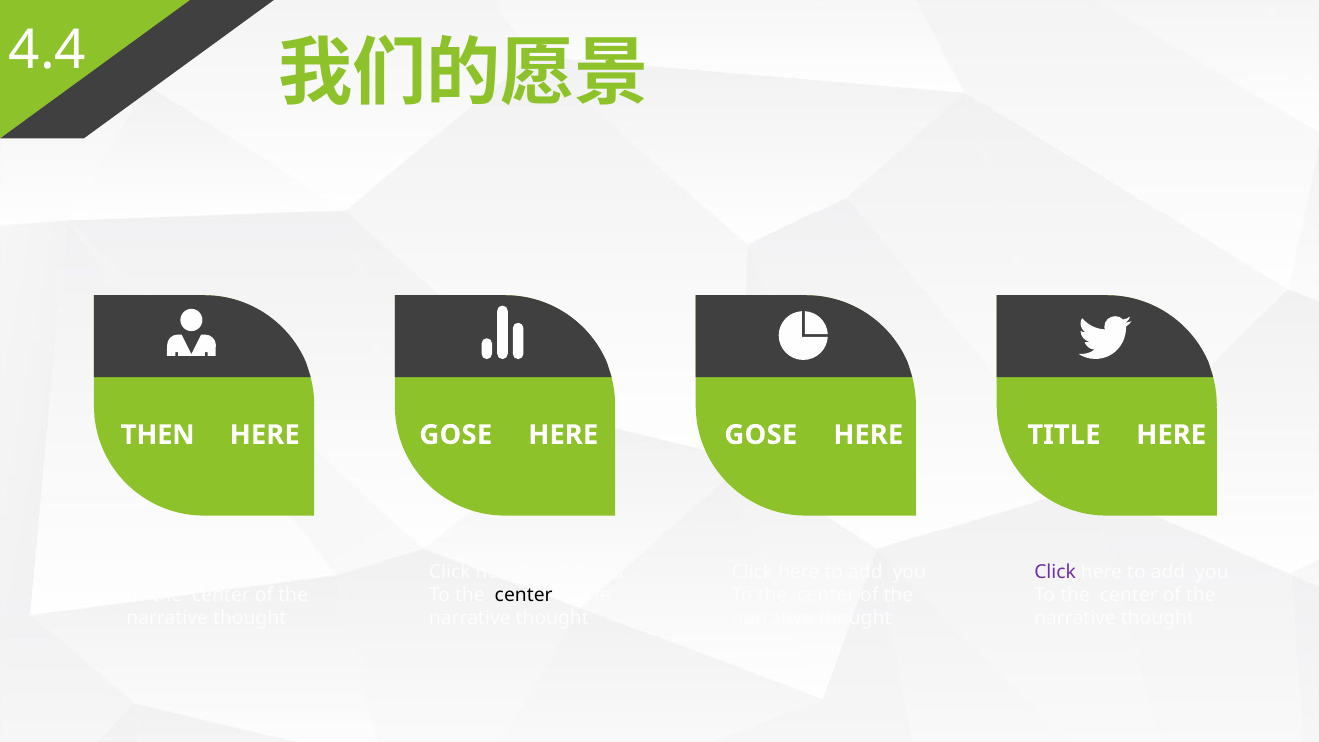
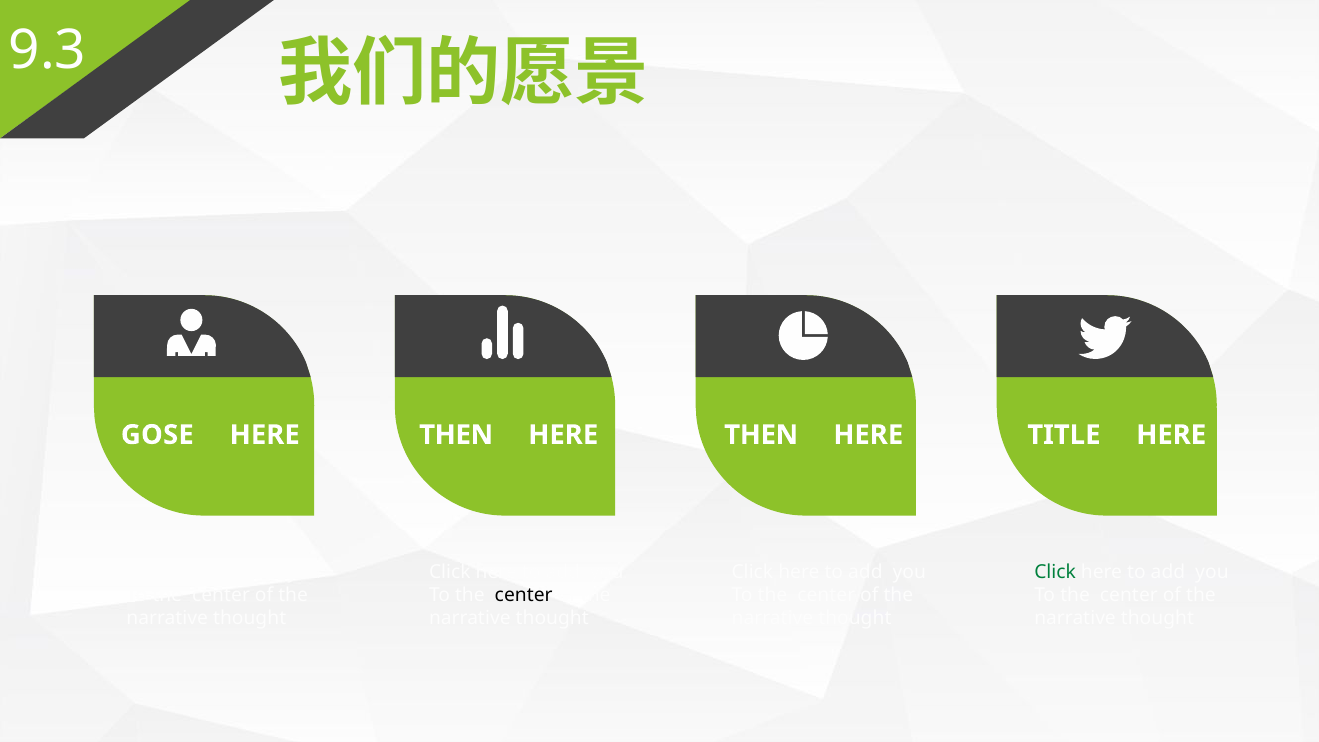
4.4: 4.4 -> 9.3
THEN: THEN -> GOSE
GOSE at (456, 435): GOSE -> THEN
GOSE at (761, 435): GOSE -> THEN
Click at (1055, 572) colour: purple -> green
